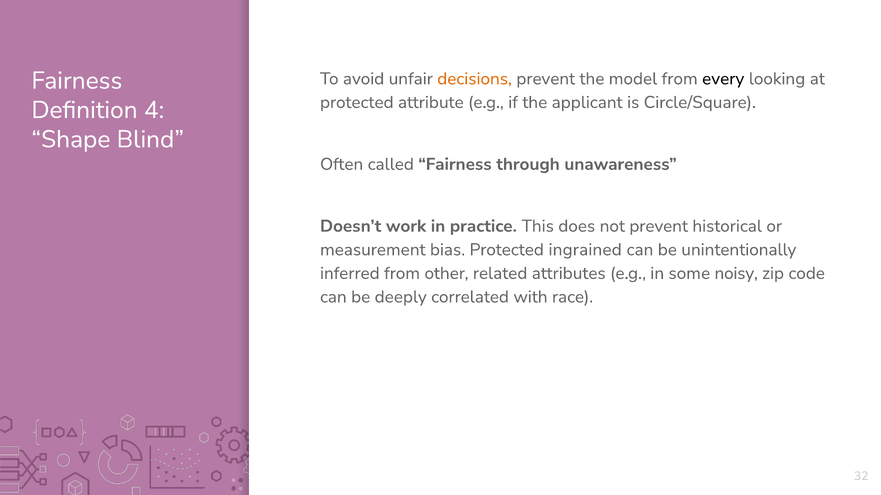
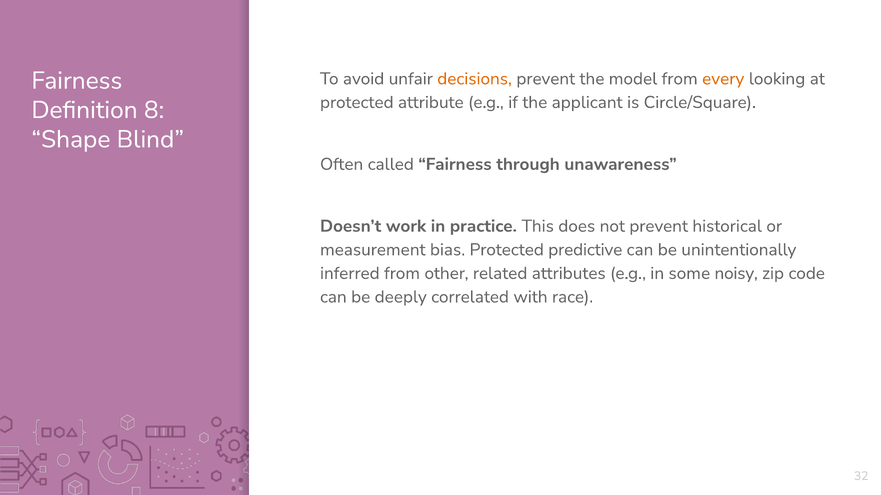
every colour: black -> orange
4: 4 -> 8
ingrained: ingrained -> predictive
